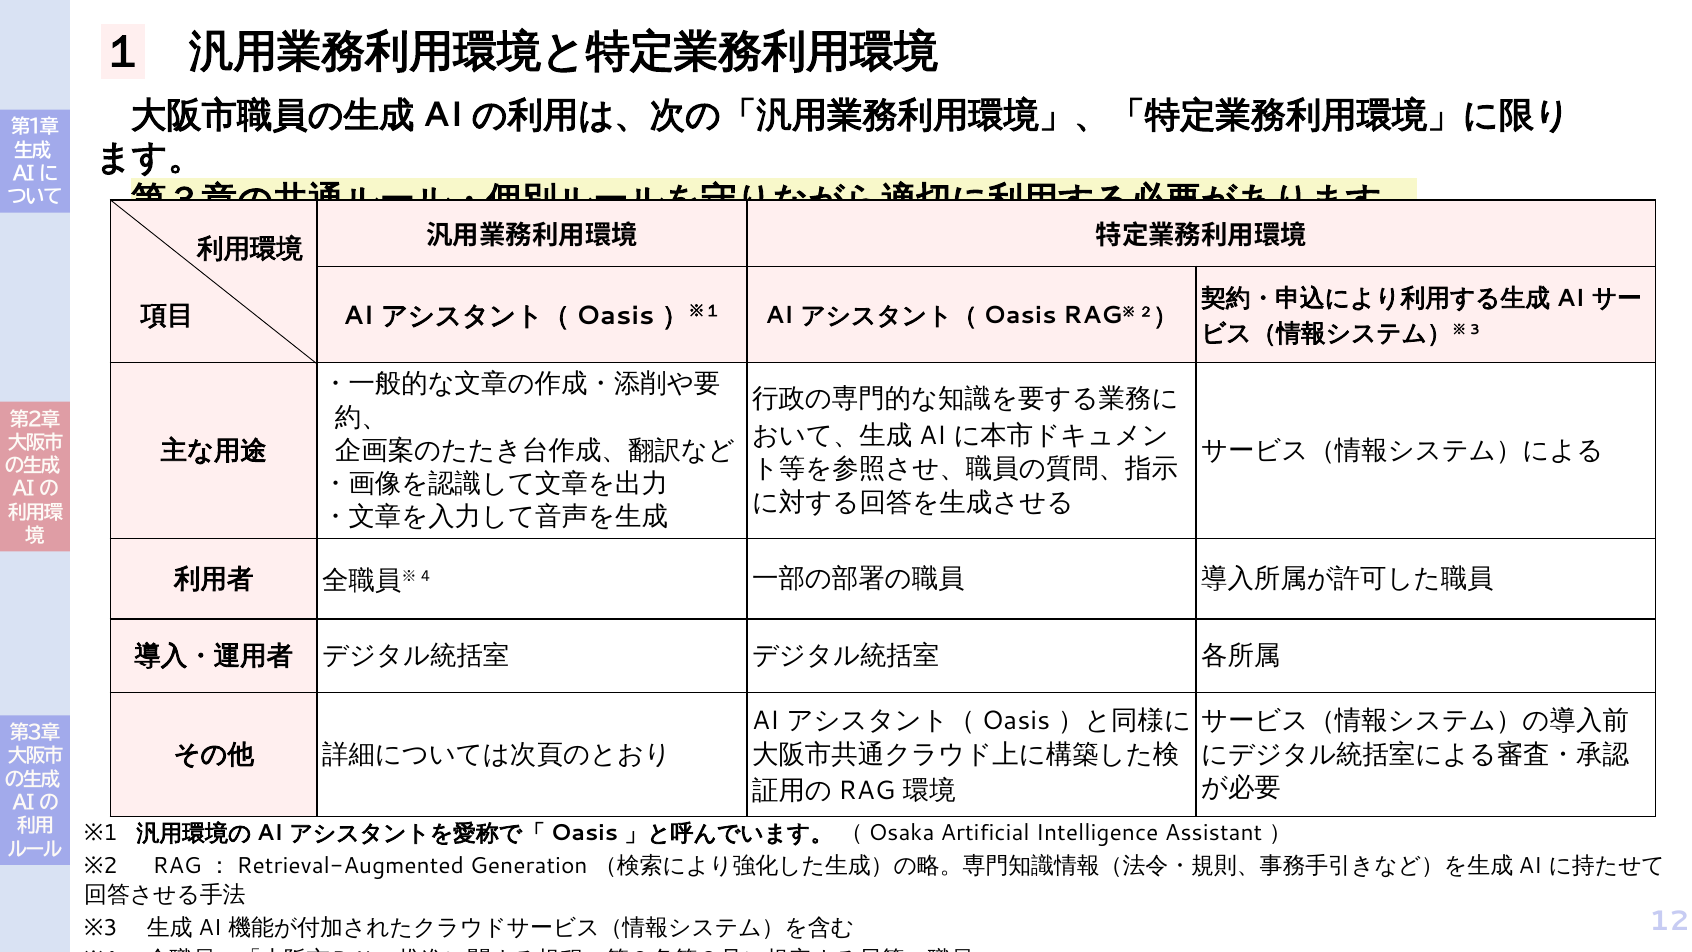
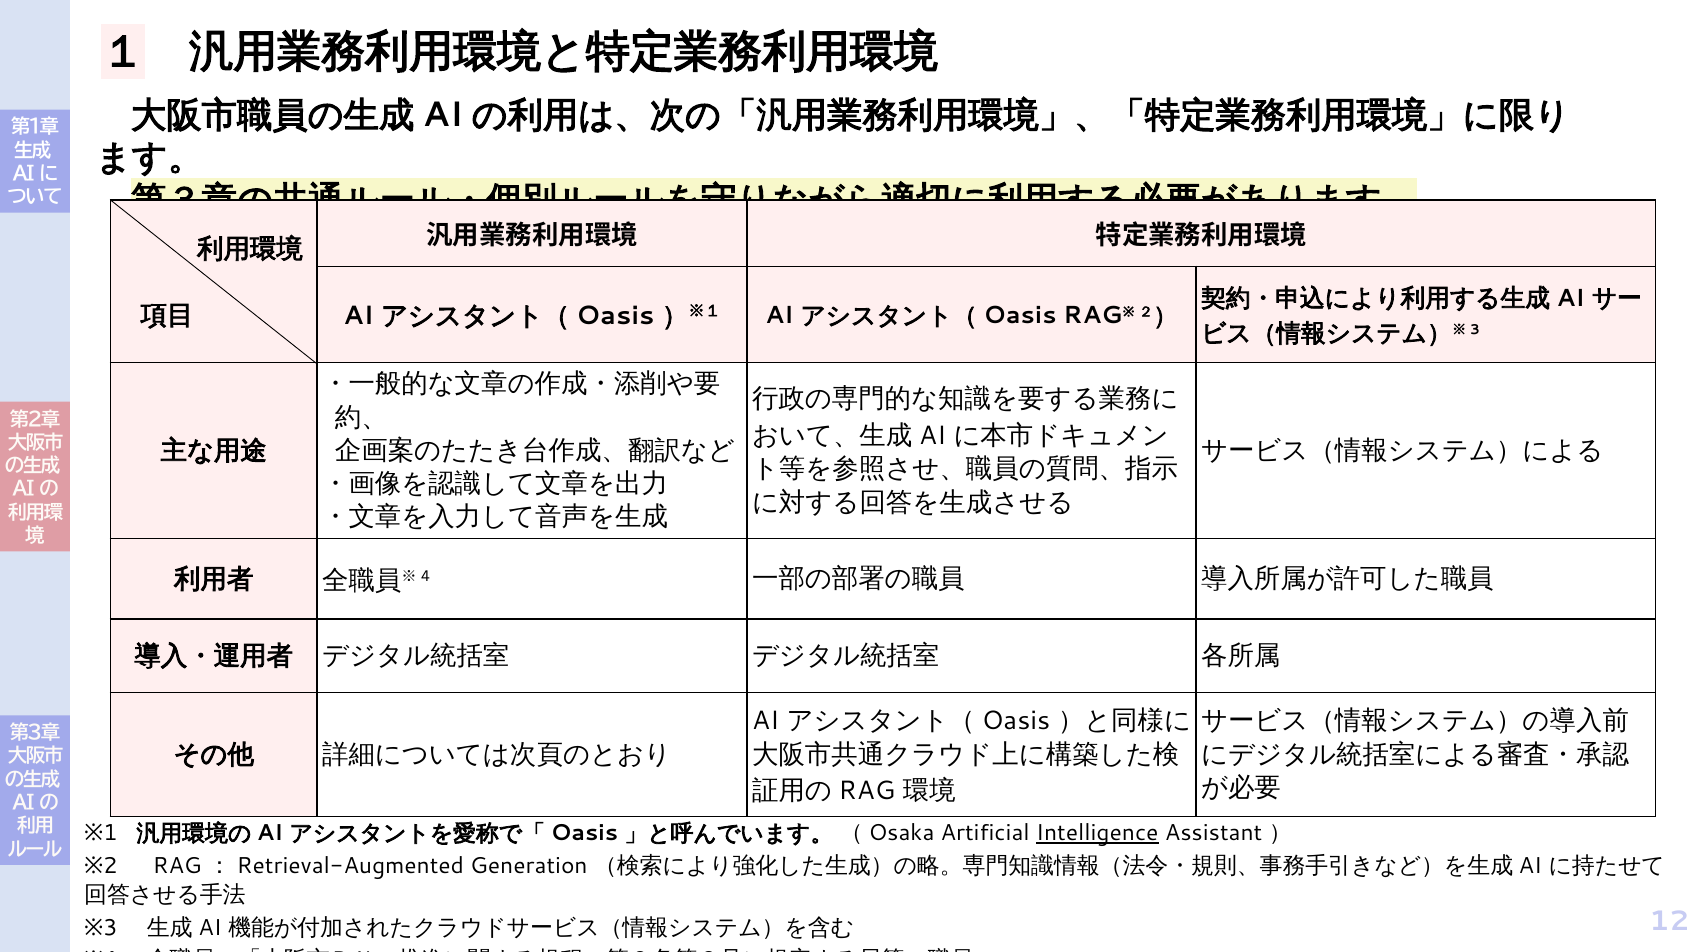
Intelligence underline: none -> present
